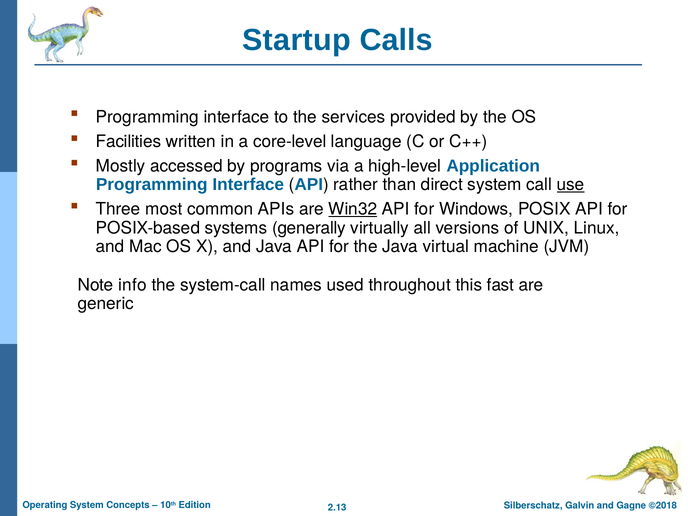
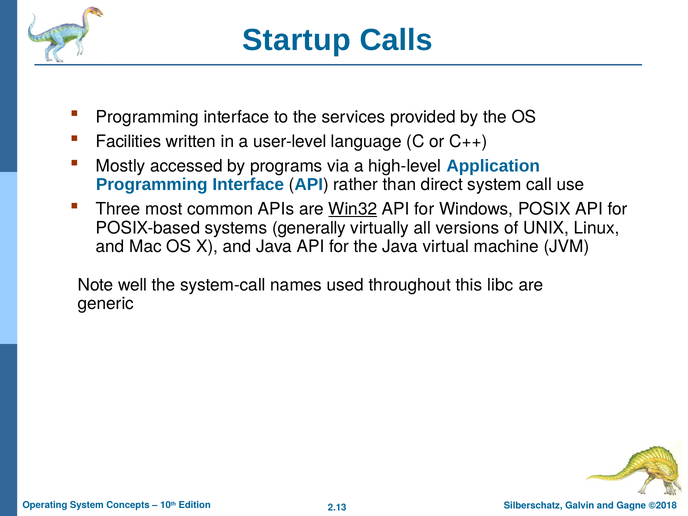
core-level: core-level -> user-level
use underline: present -> none
info: info -> well
fast: fast -> libc
